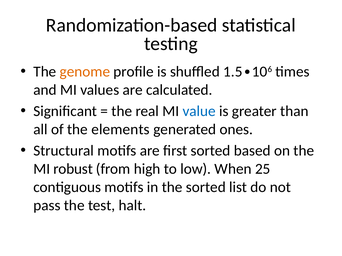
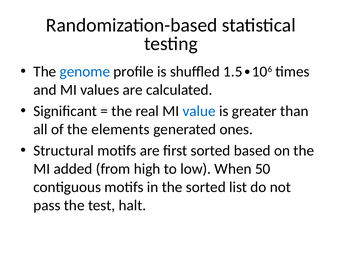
genome colour: orange -> blue
robust: robust -> added
25: 25 -> 50
